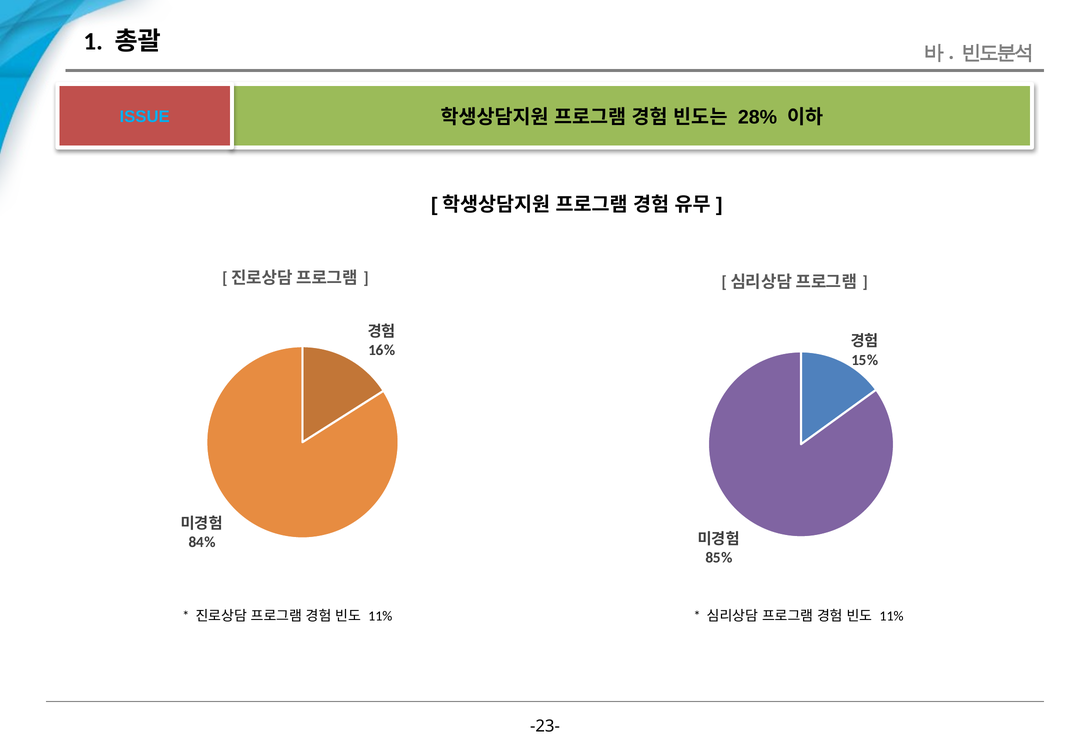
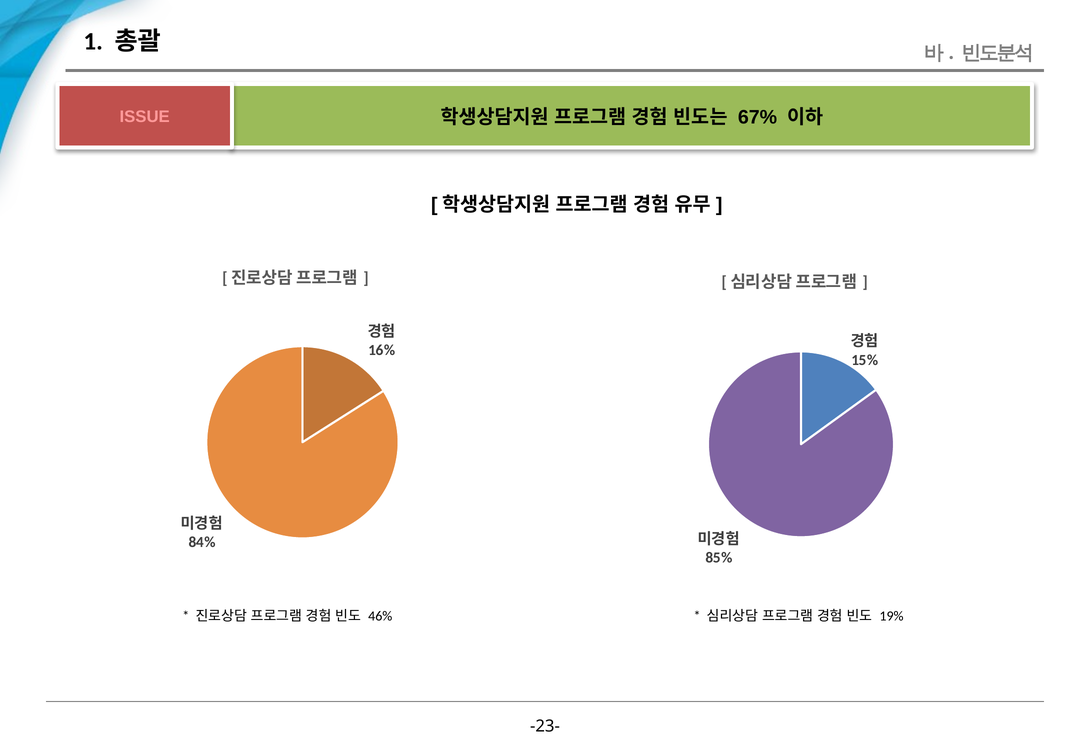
ISSUE colour: light blue -> pink
28%: 28% -> 67%
11% at (380, 616): 11% -> 46%
11% at (892, 616): 11% -> 19%
